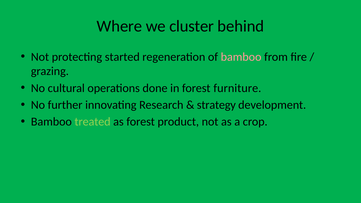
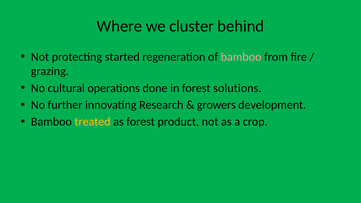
furniture: furniture -> solutions
strategy: strategy -> growers
treated colour: light green -> yellow
